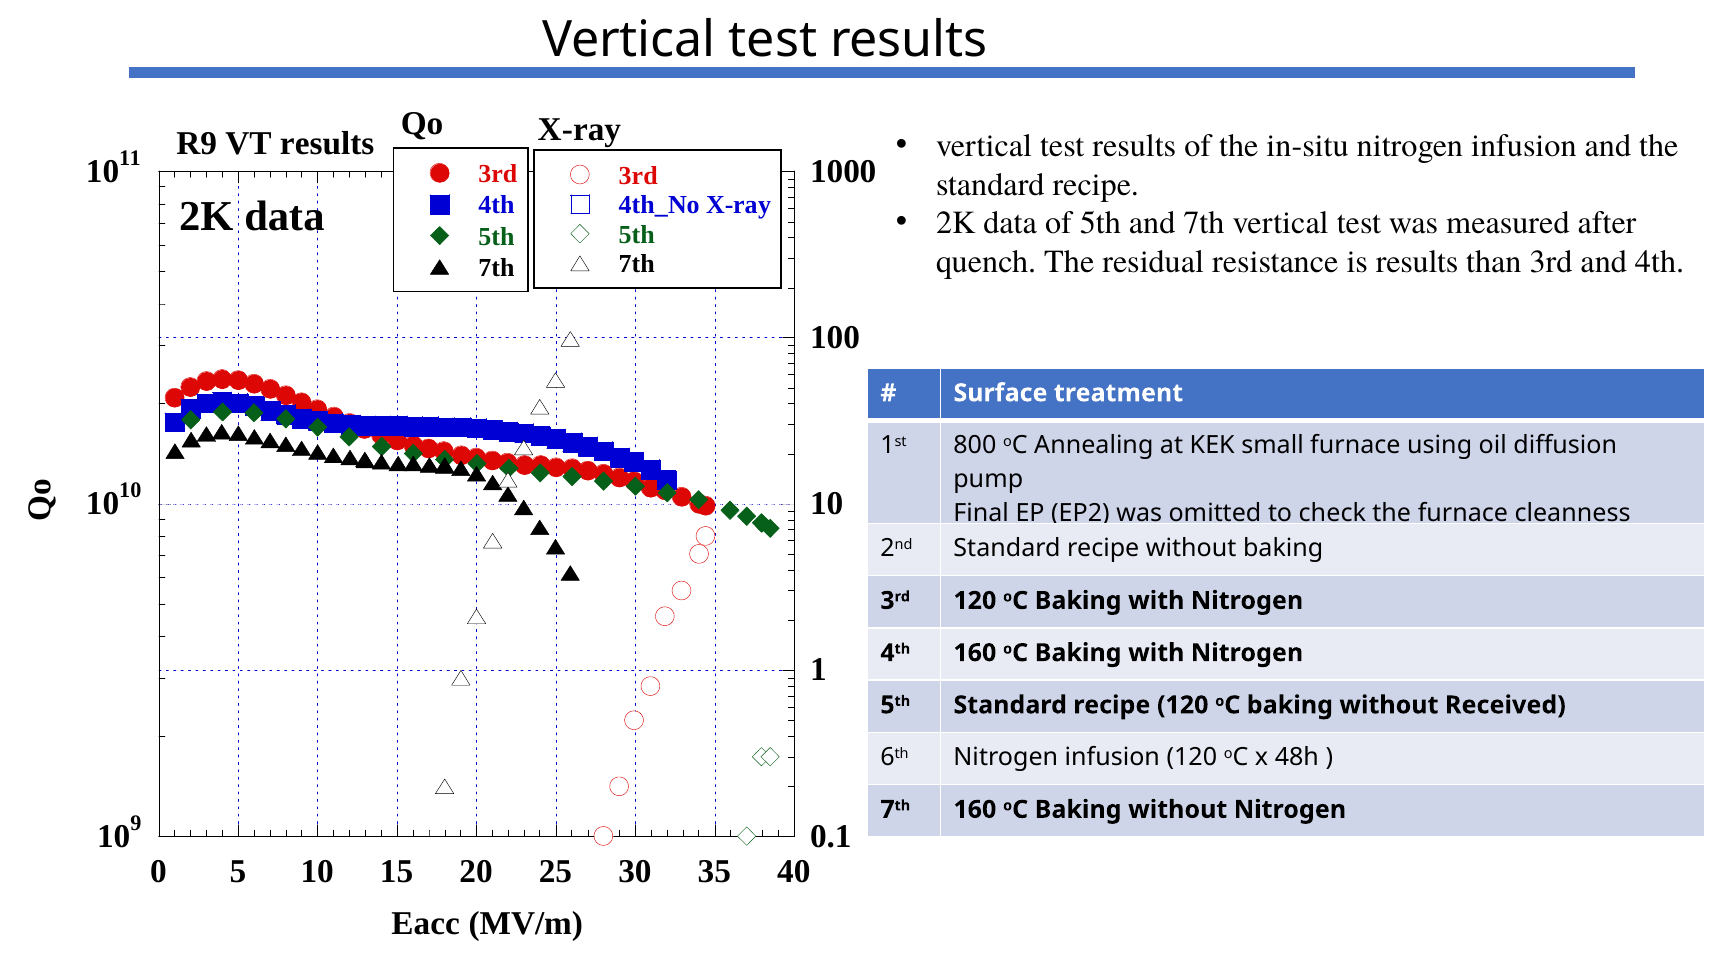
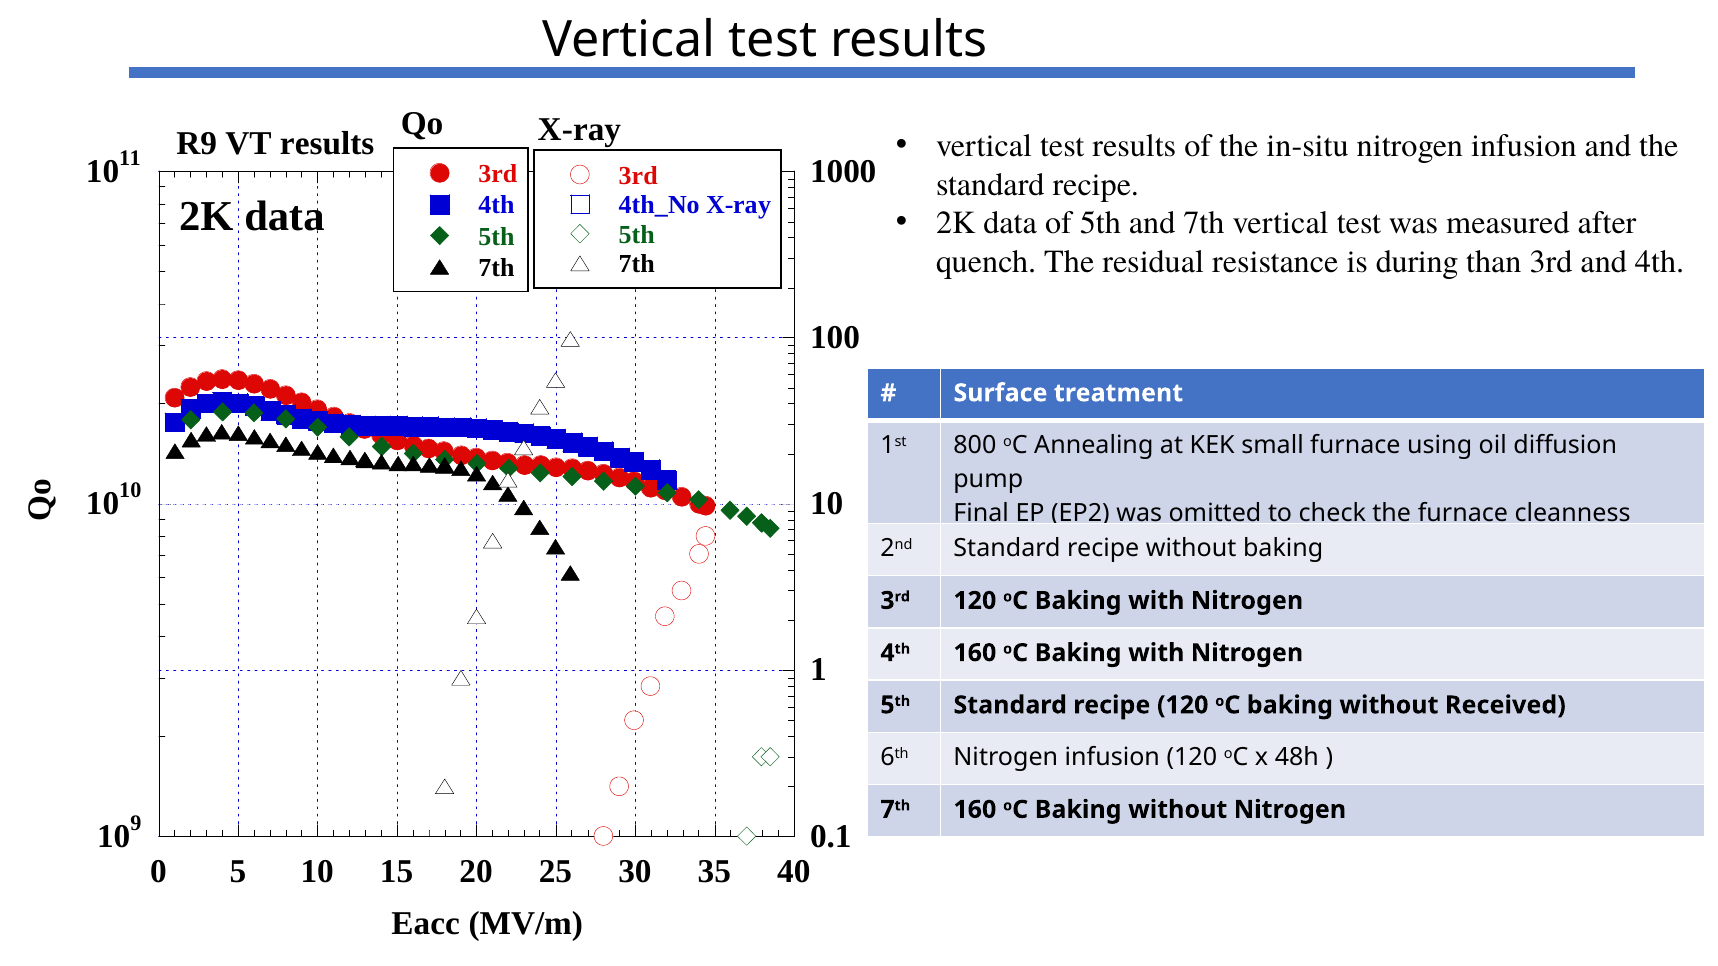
is results: results -> during
